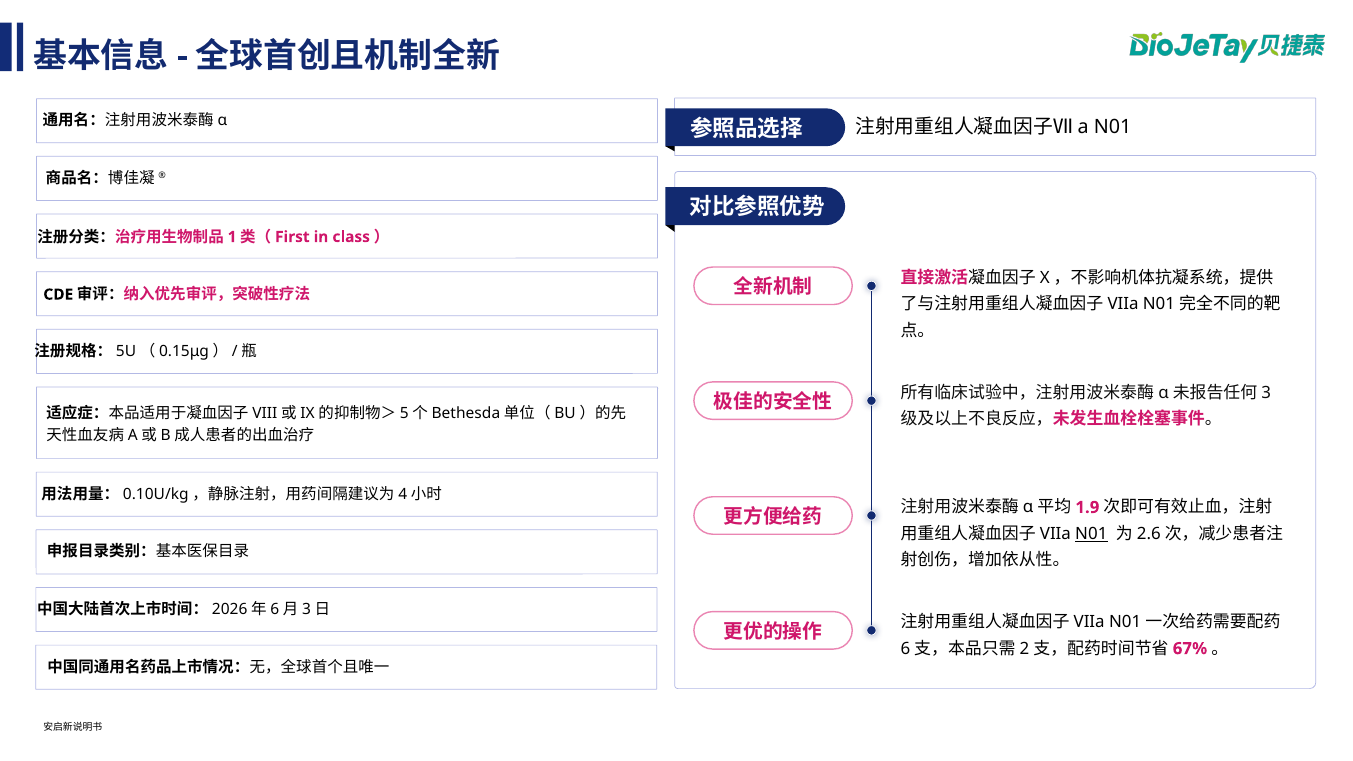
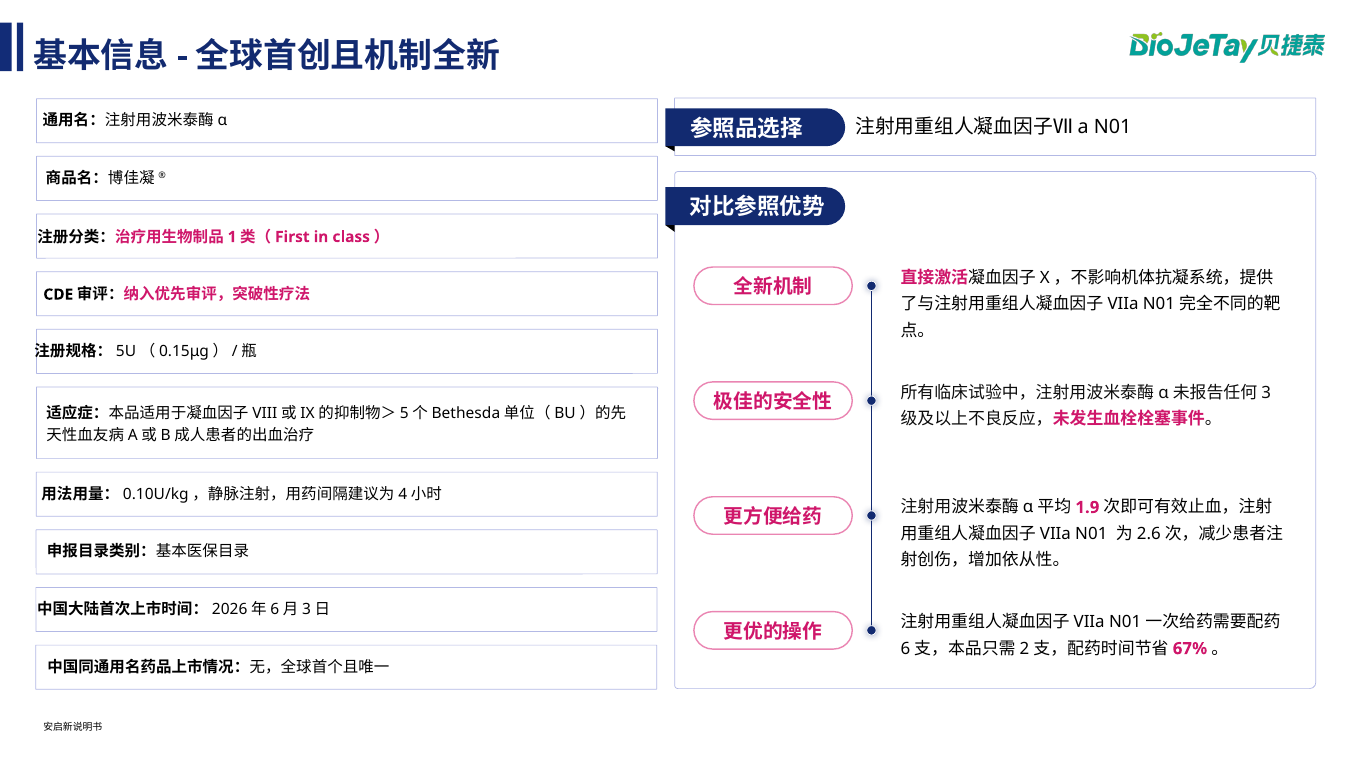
N01 at (1091, 534) underline: present -> none
